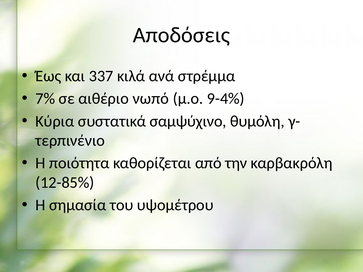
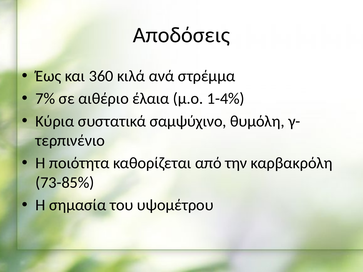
337: 337 -> 360
νωπό: νωπό -> έλαια
9-4%: 9-4% -> 1-4%
12-85%: 12-85% -> 73-85%
